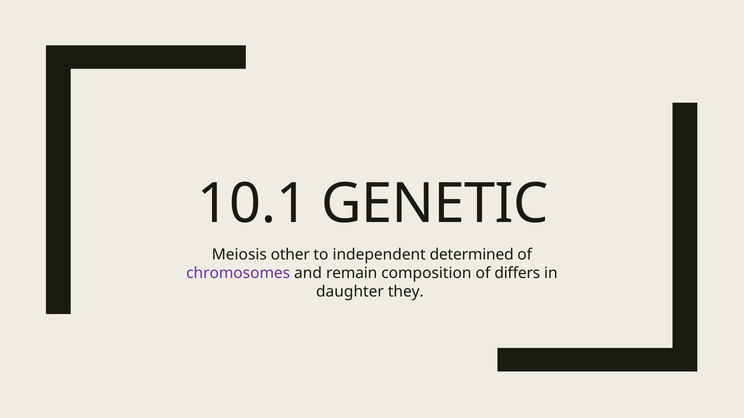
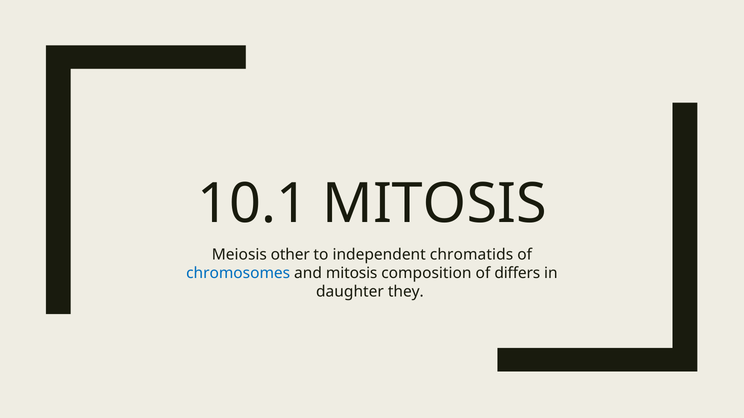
10.1 GENETIC: GENETIC -> MITOSIS
determined: determined -> chromatids
chromosomes colour: purple -> blue
and remain: remain -> mitosis
